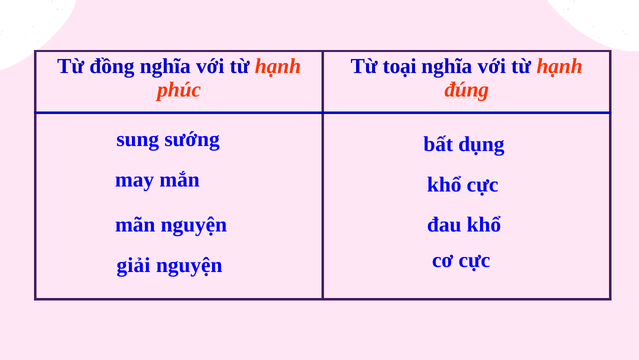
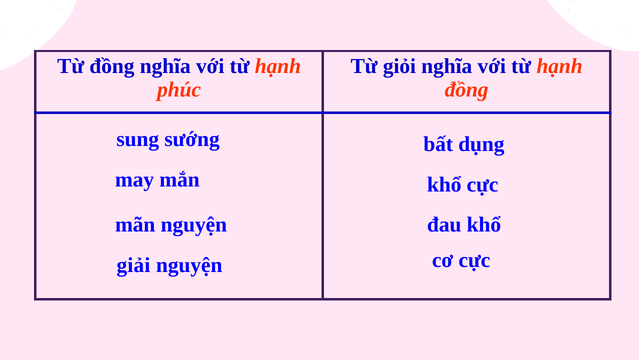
toại: toại -> giỏi
đúng at (467, 90): đúng -> đồng
